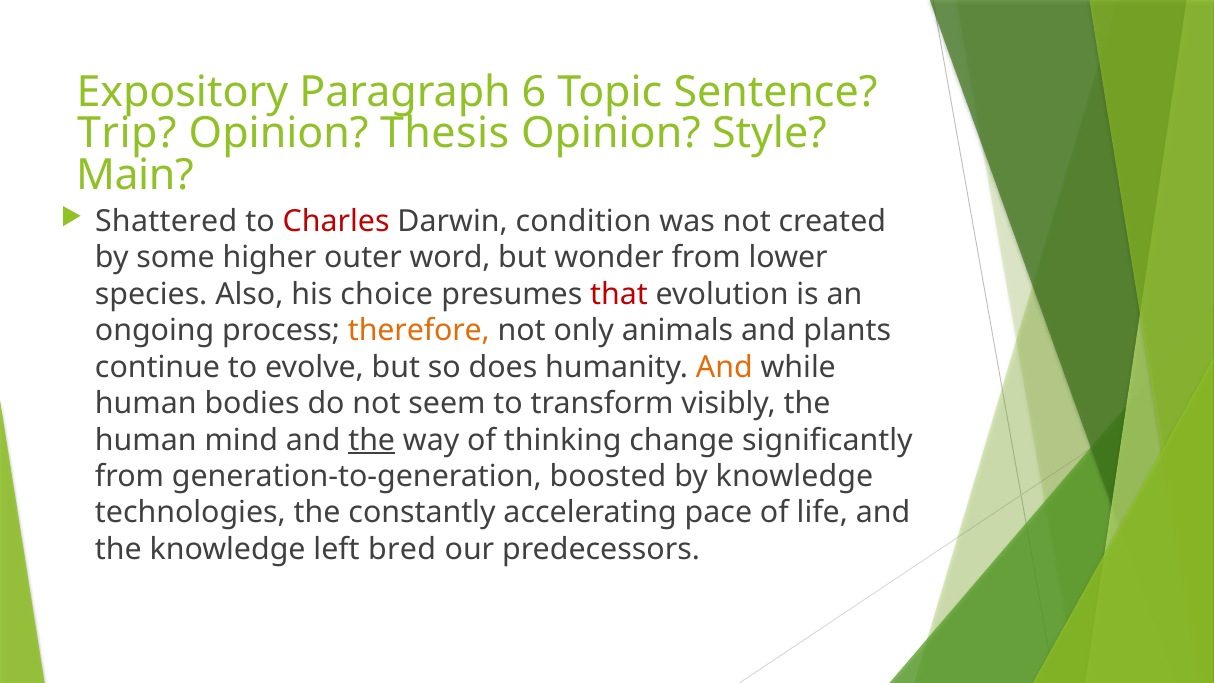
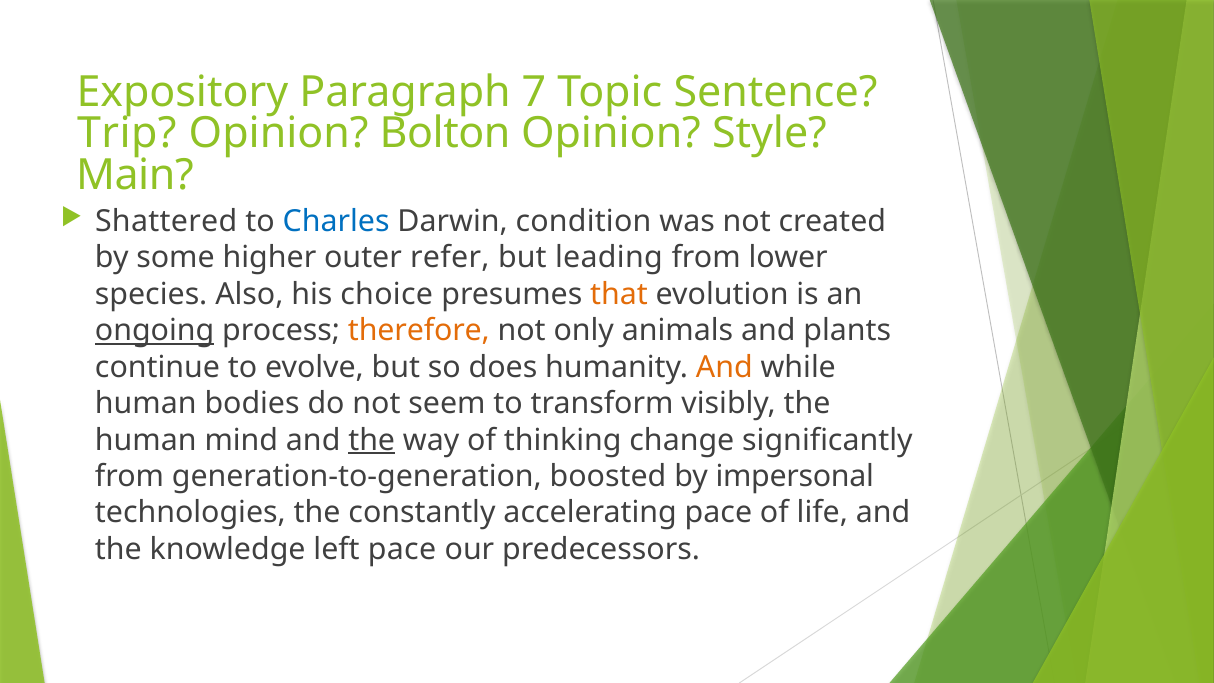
6: 6 -> 7
Thesis: Thesis -> Bolton
Charles colour: red -> blue
word: word -> refer
wonder: wonder -> leading
that colour: red -> orange
ongoing underline: none -> present
by knowledge: knowledge -> impersonal
left bred: bred -> pace
